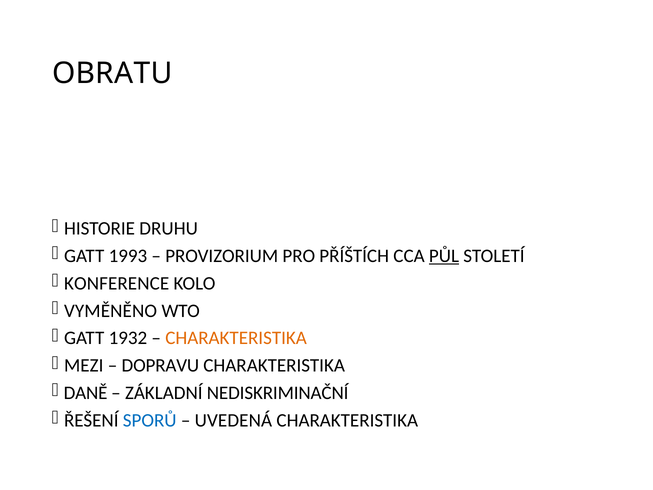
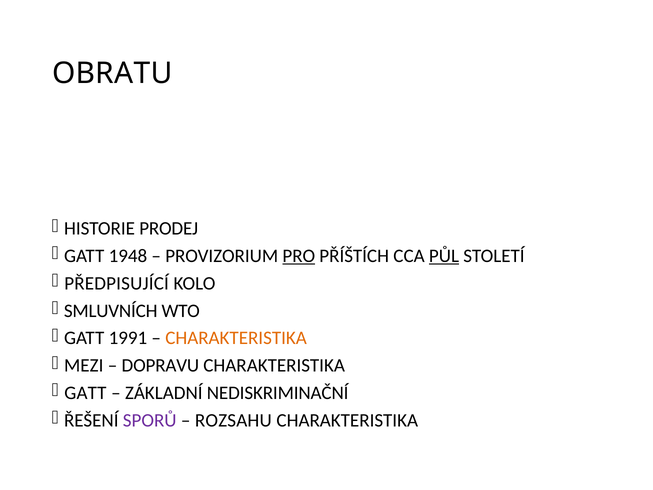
DRUHU: DRUHU -> PRODEJ
1993: 1993 -> 1948
PRO underline: none -> present
KONFERENCE: KONFERENCE -> PŘEDPISUJÍCÍ
VYMĚNĚNO: VYMĚNĚNO -> SMLUVNÍCH
1932: 1932 -> 1991
DANĚ at (86, 393): DANĚ -> GATT
SPORŮ colour: blue -> purple
UVEDENÁ: UVEDENÁ -> ROZSAHU
